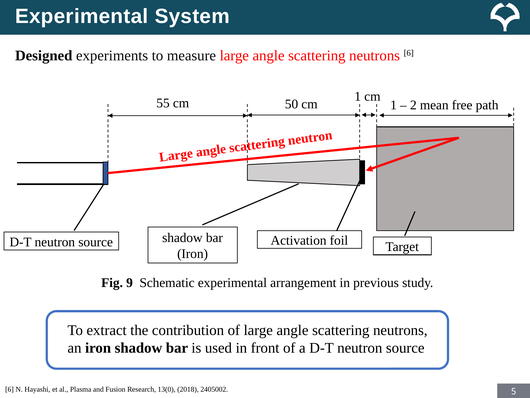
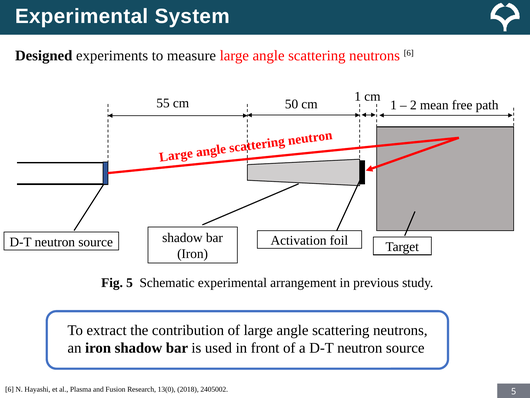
Fig 9: 9 -> 5
